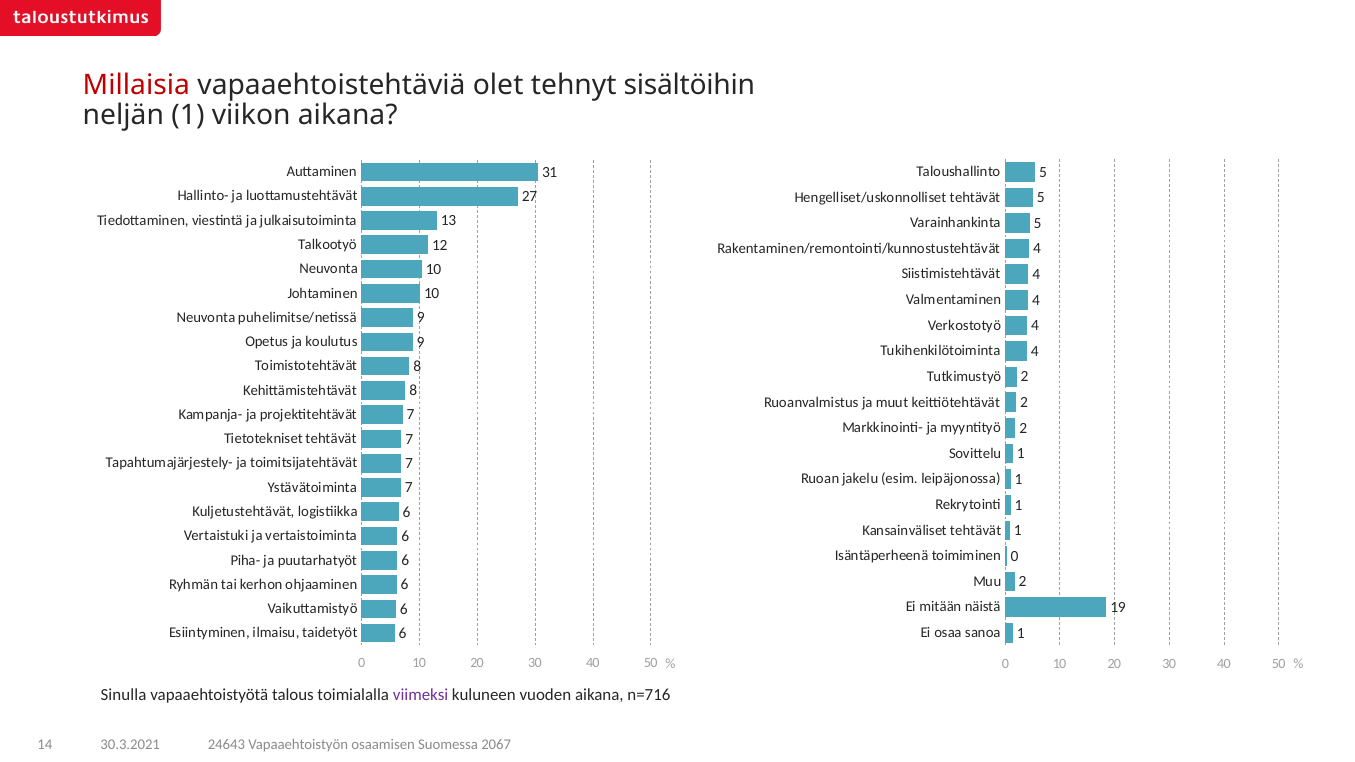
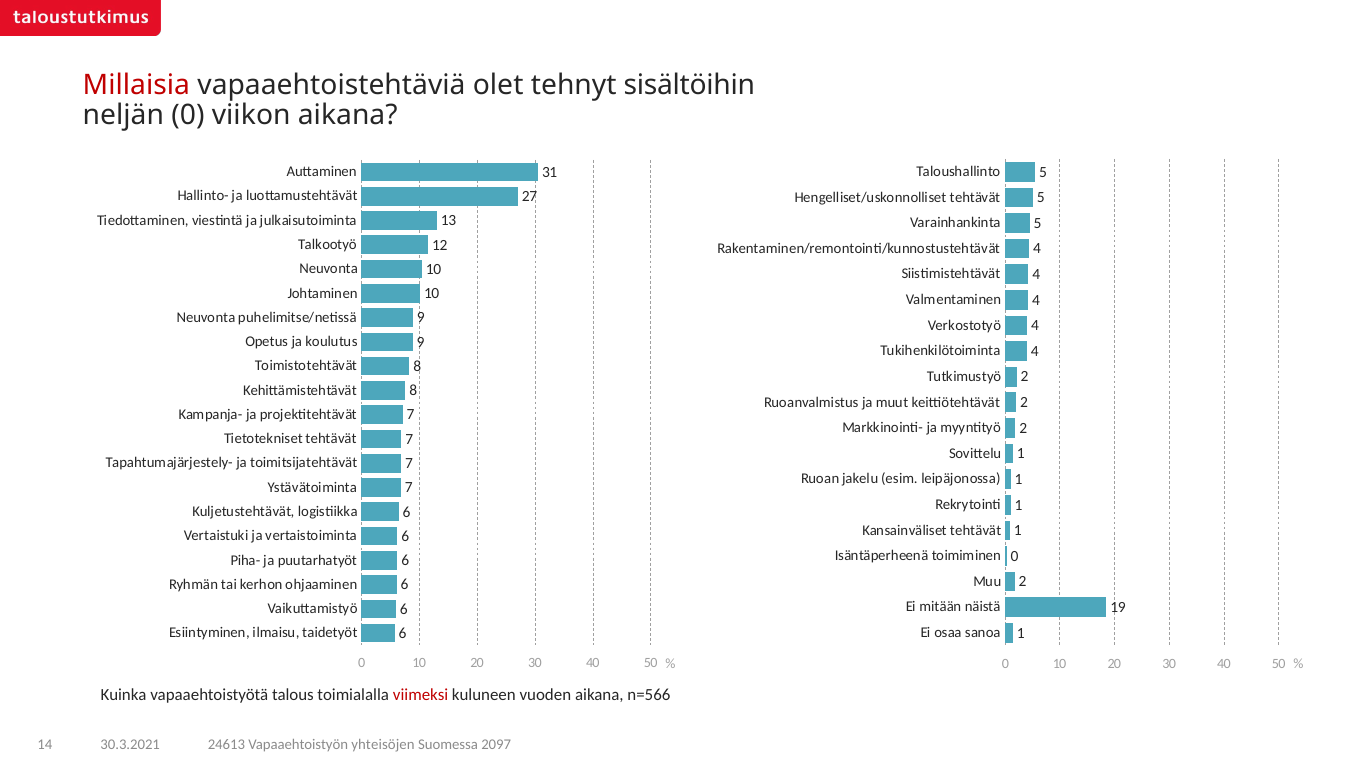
neljän 1: 1 -> 0
Sinulla: Sinulla -> Kuinka
viimeksi colour: purple -> red
n=716: n=716 -> n=566
24643: 24643 -> 24613
osaamisen: osaamisen -> yhteisöjen
2067: 2067 -> 2097
